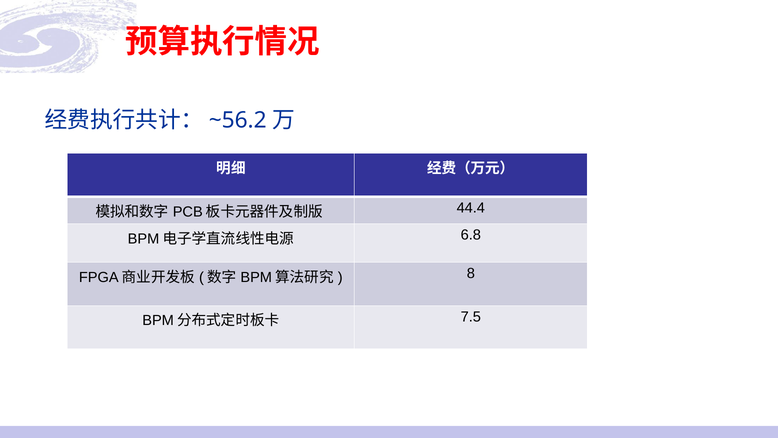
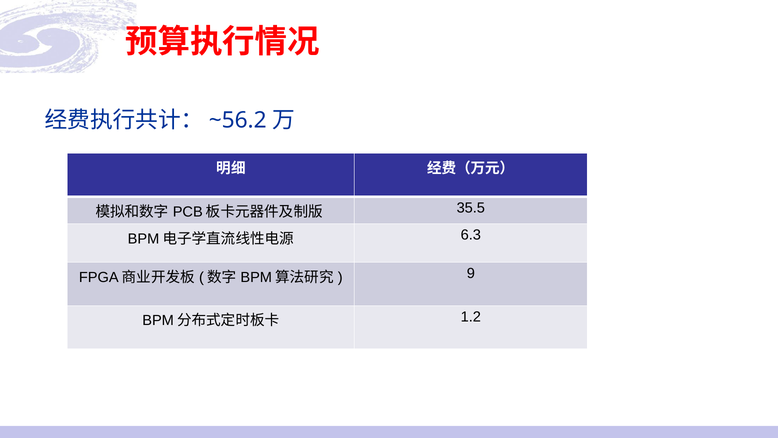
44.4: 44.4 -> 35.5
6.8: 6.8 -> 6.3
8: 8 -> 9
7.5: 7.5 -> 1.2
